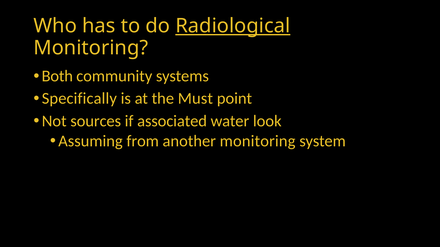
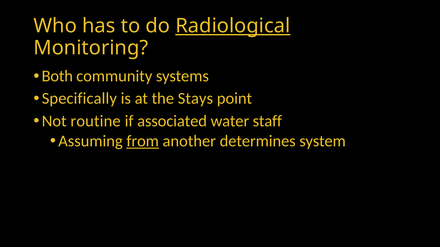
Must: Must -> Stays
sources: sources -> routine
look: look -> staff
from underline: none -> present
another monitoring: monitoring -> determines
